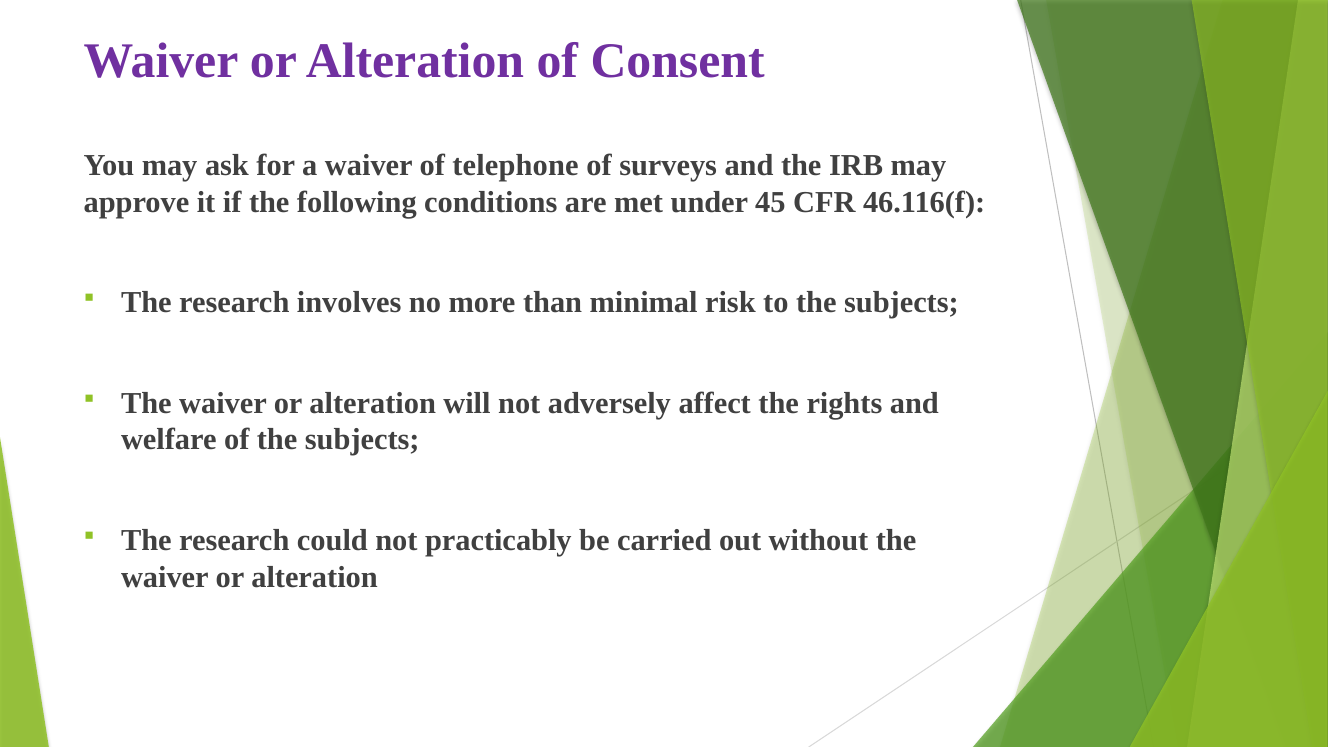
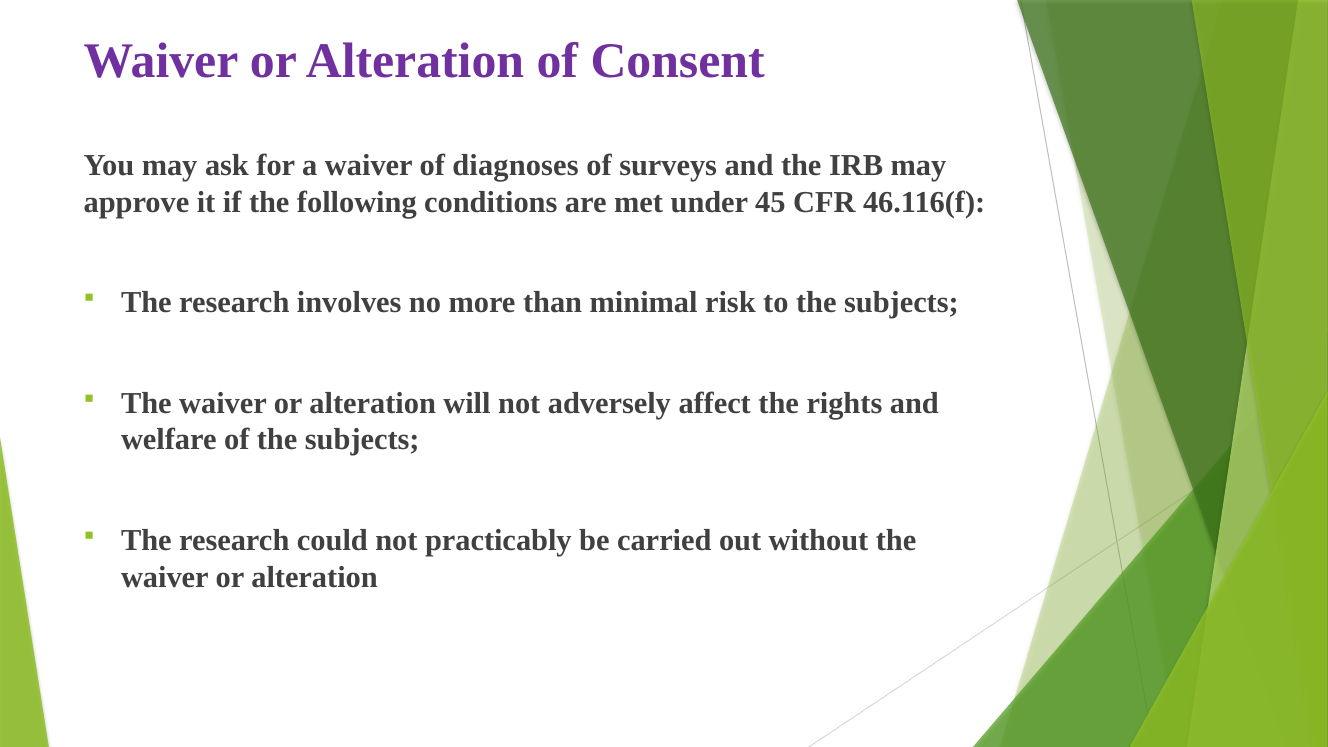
telephone: telephone -> diagnoses
